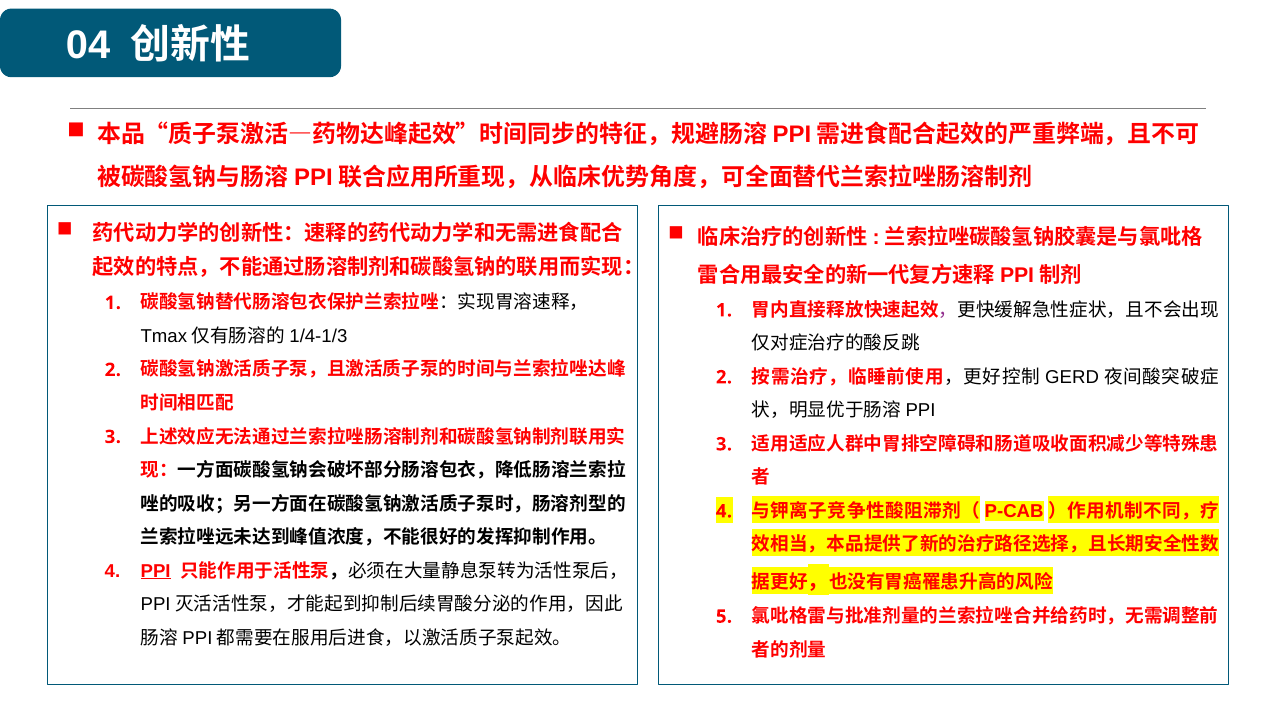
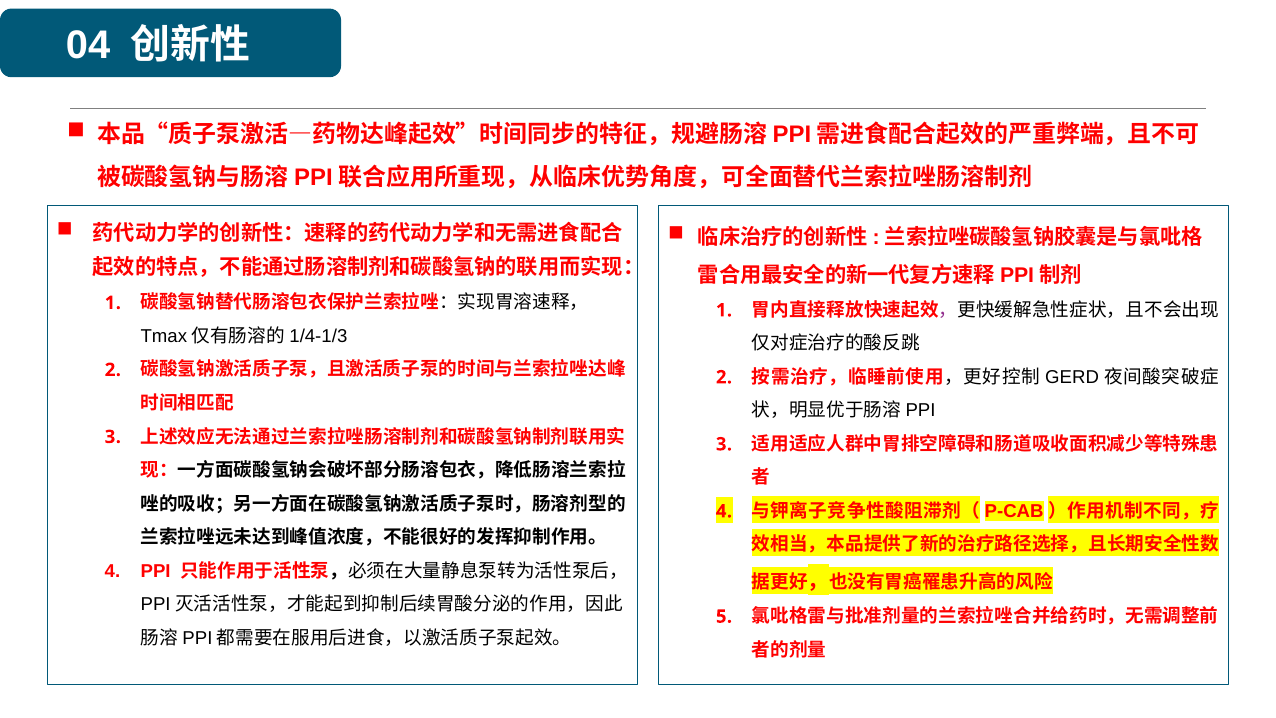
PPI underline: present -> none
